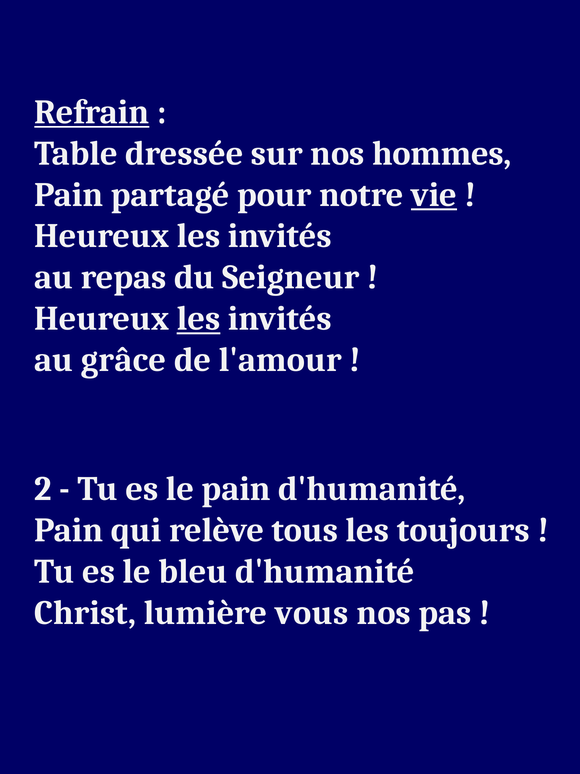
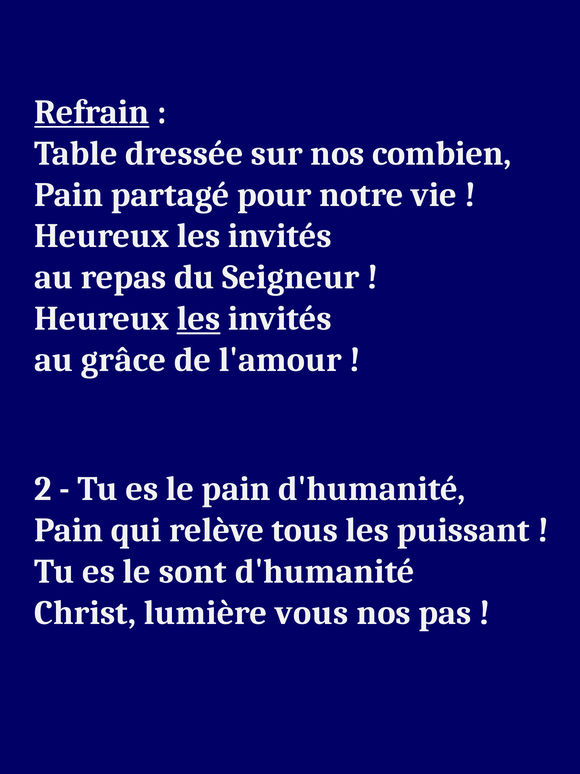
hommes: hommes -> combien
vie underline: present -> none
toujours: toujours -> puissant
bleu: bleu -> sont
